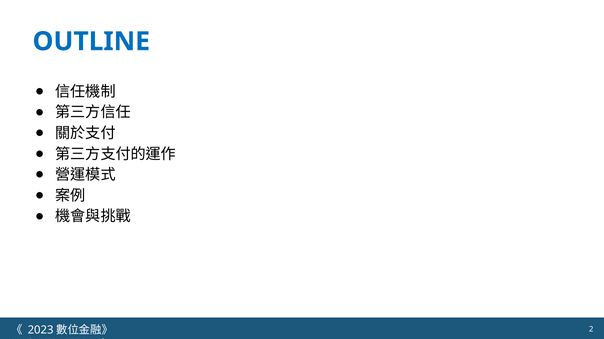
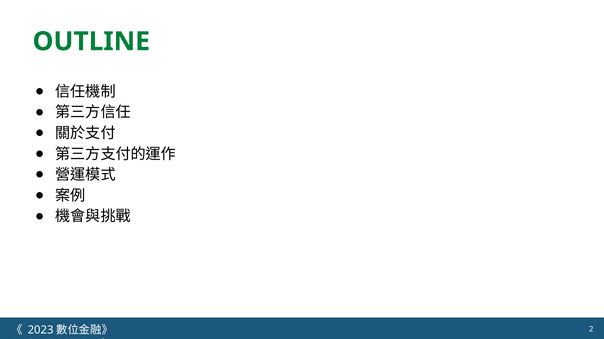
OUTLINE colour: blue -> green
